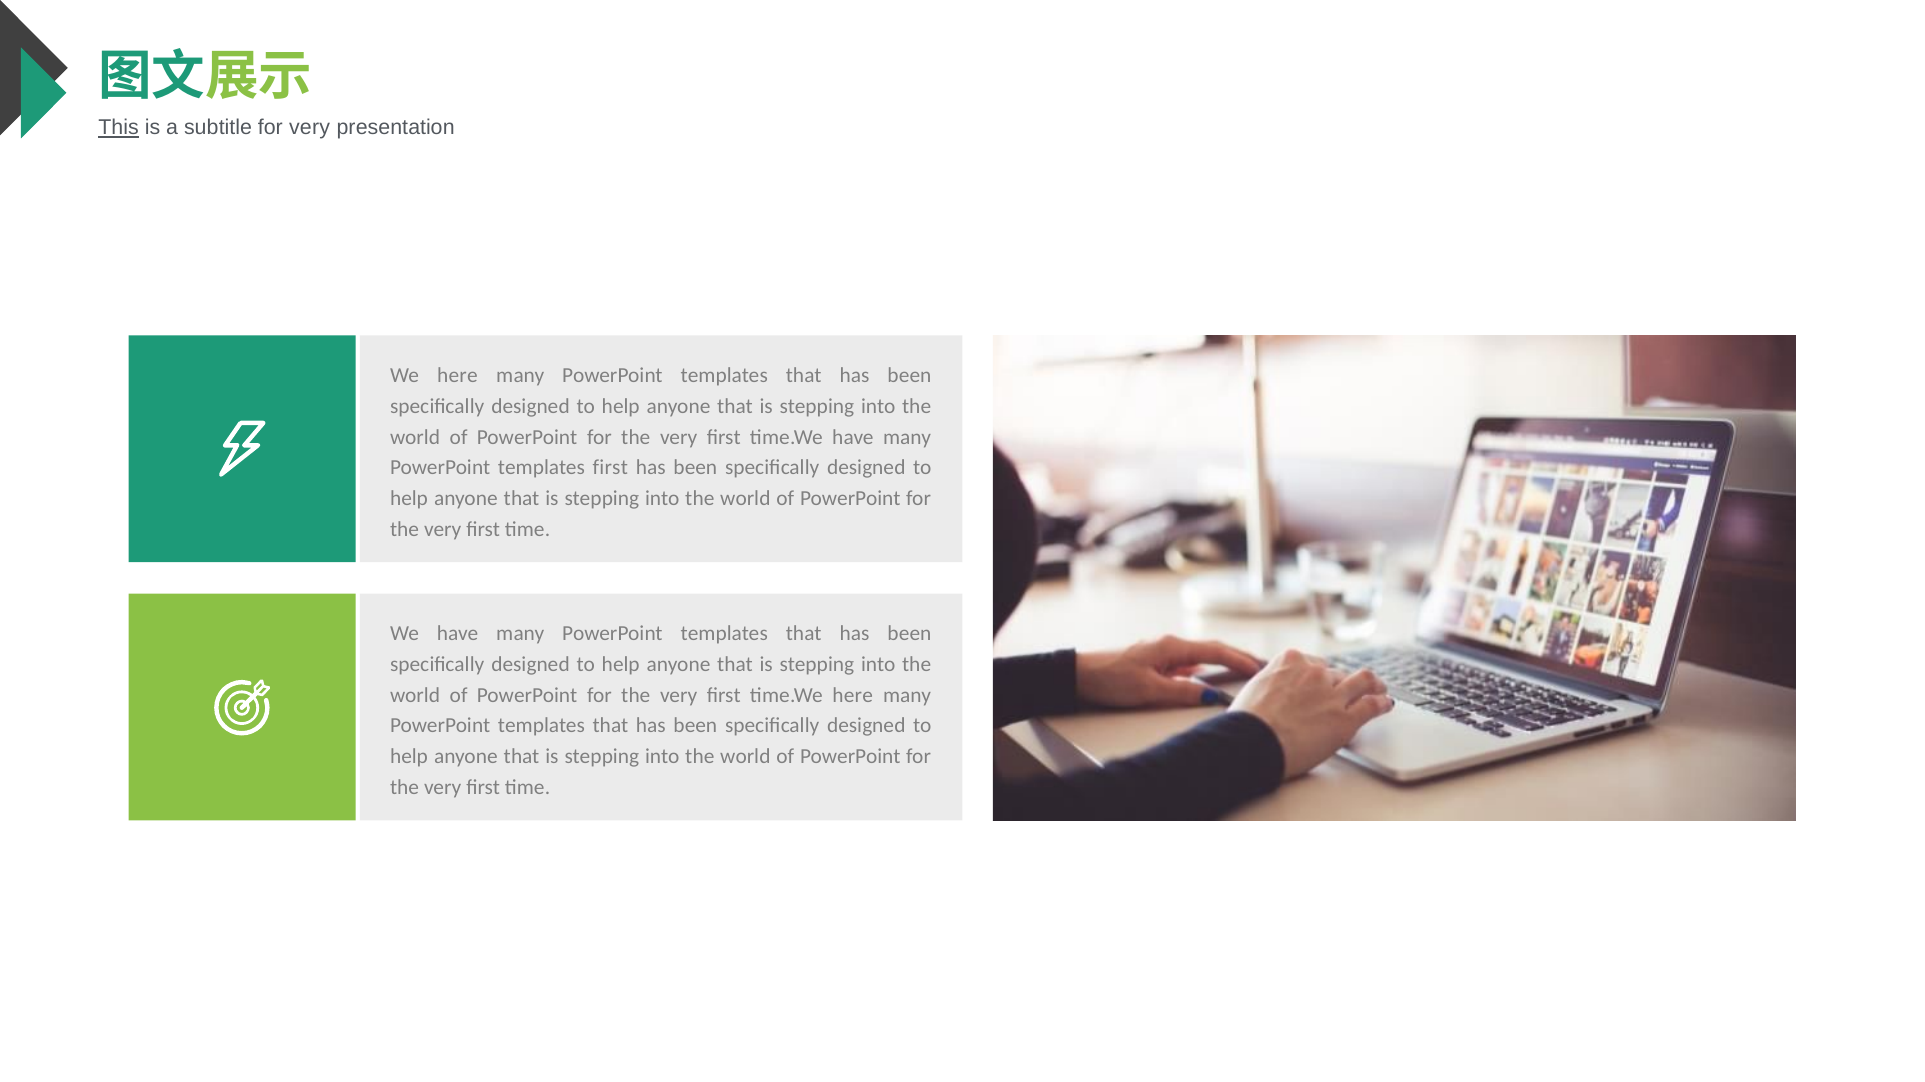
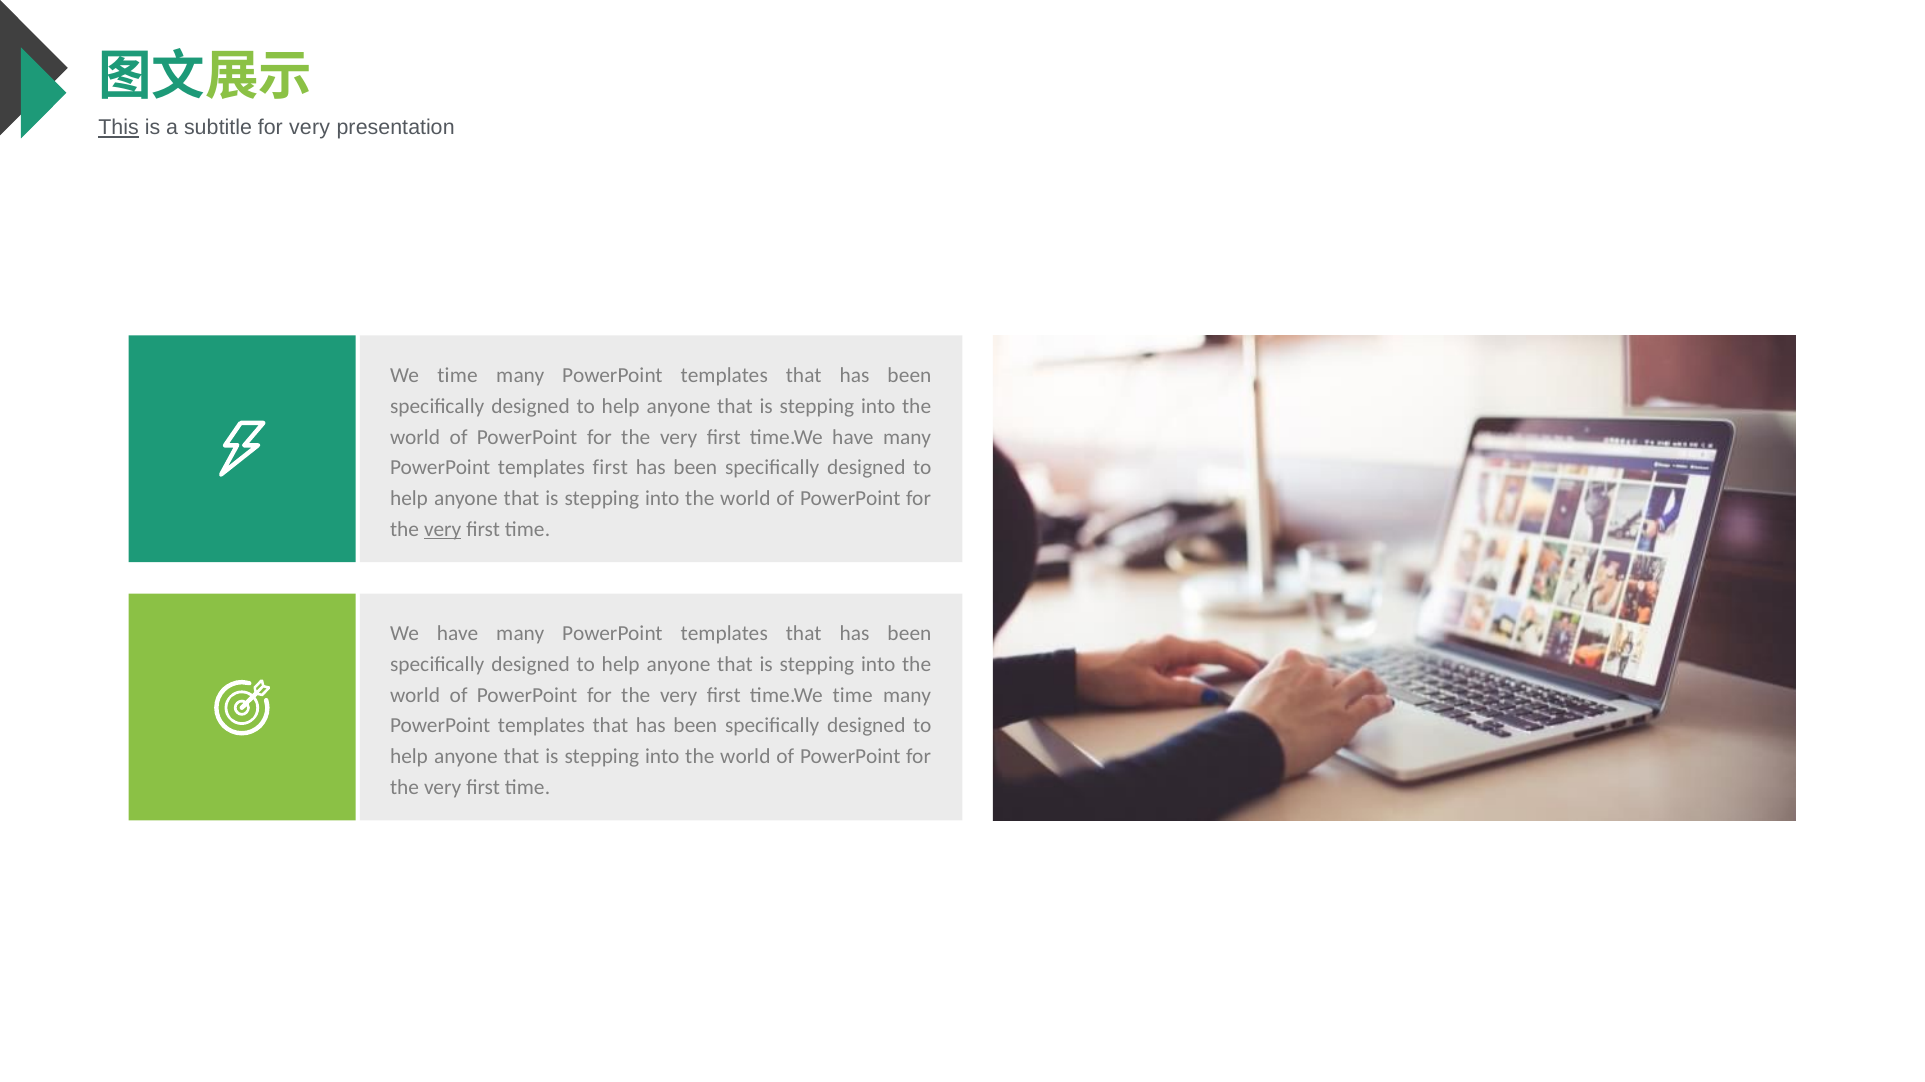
We here: here -> time
very at (443, 529) underline: none -> present
time.We here: here -> time
